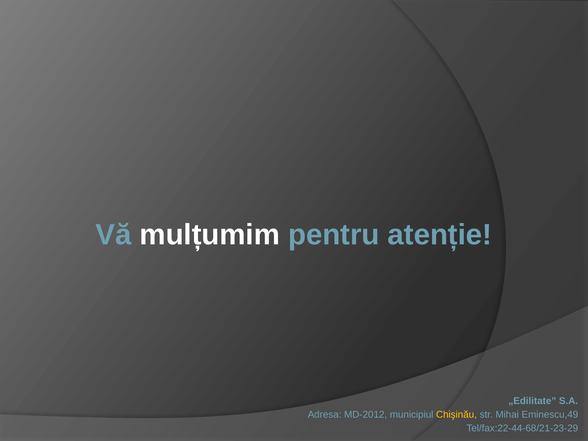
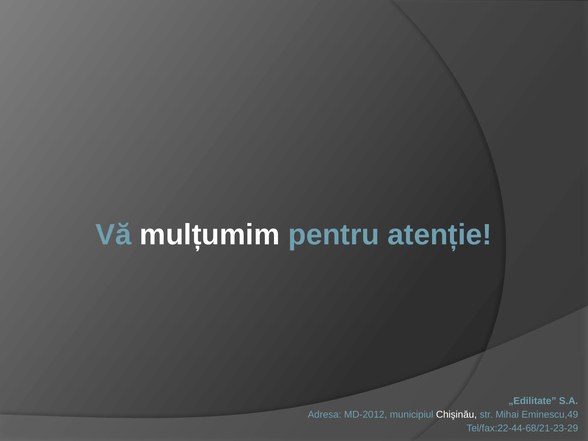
Chişinău colour: yellow -> white
